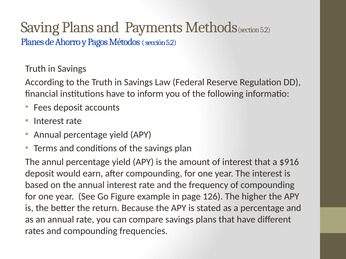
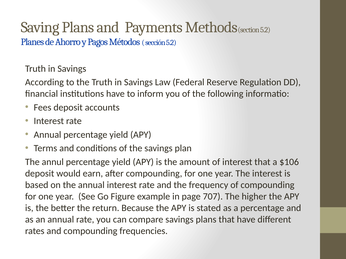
$916: $916 -> $106
126: 126 -> 707
